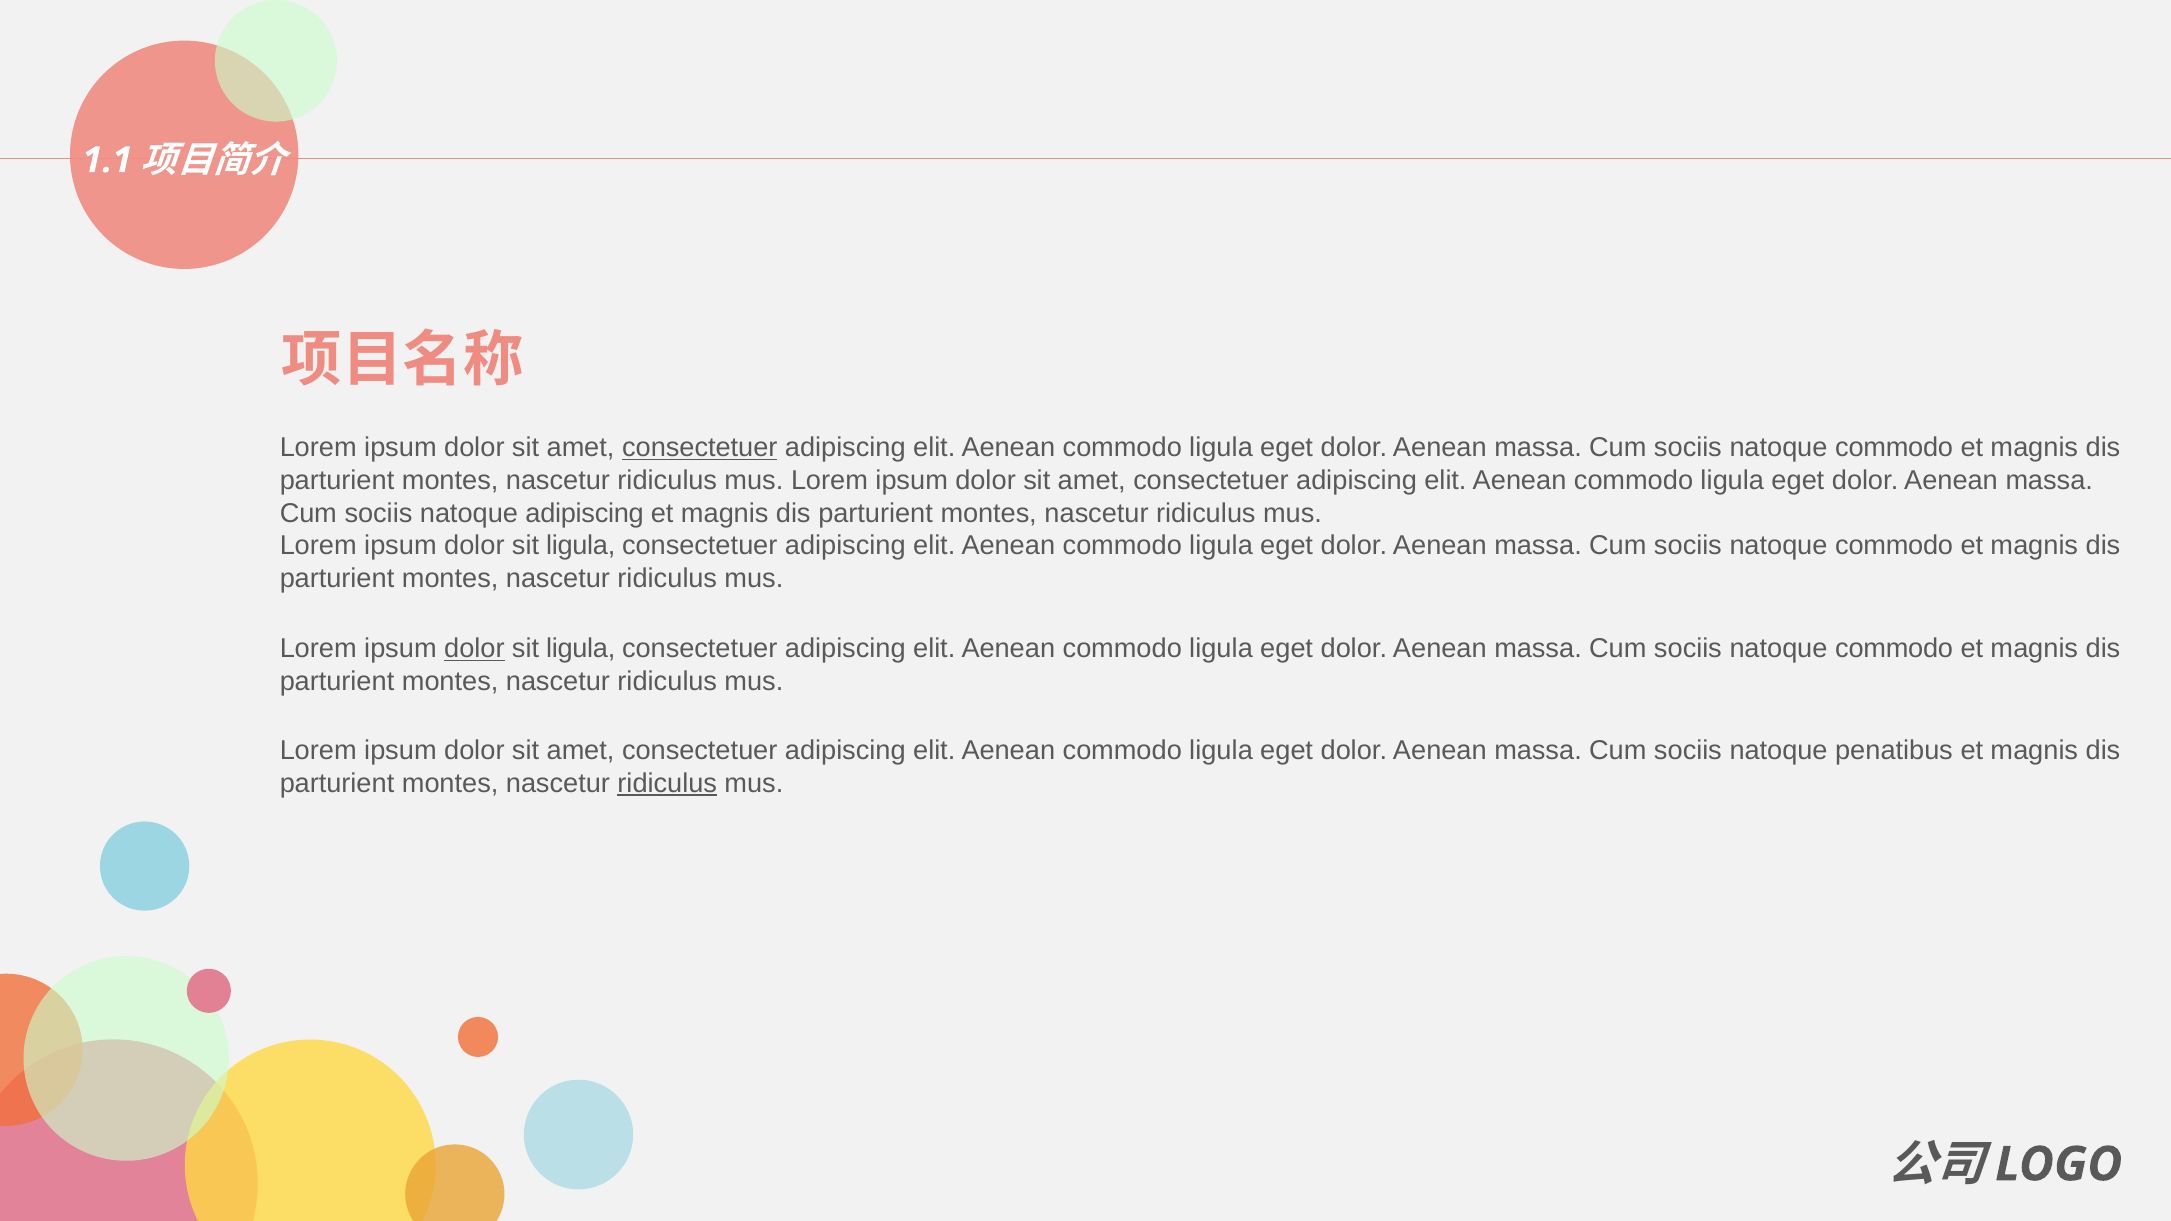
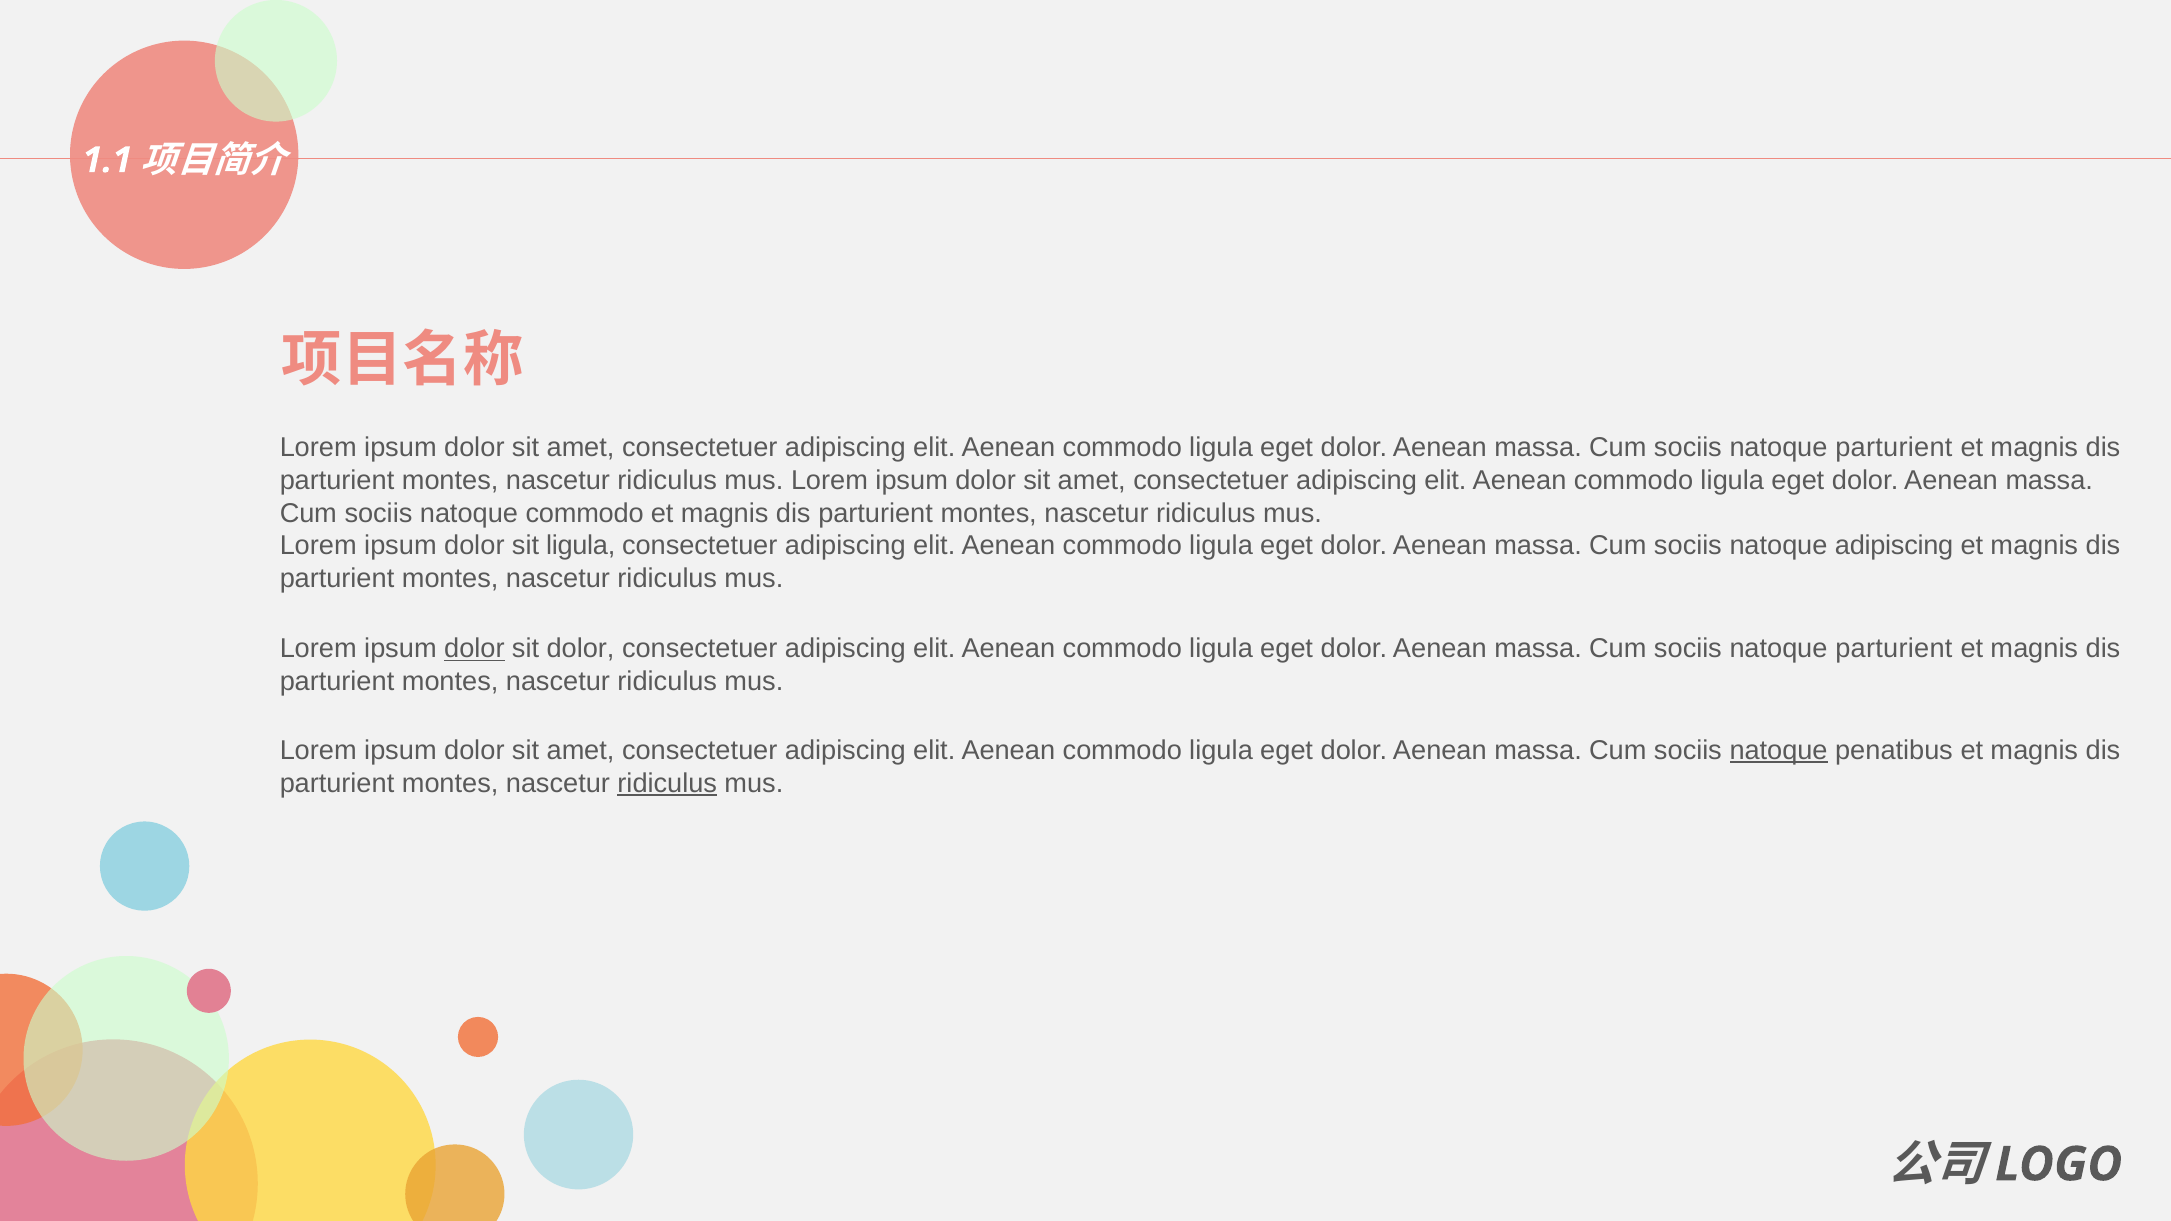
consectetuer at (700, 448) underline: present -> none
commodo at (1894, 448): commodo -> parturient
natoque adipiscing: adipiscing -> commodo
commodo at (1894, 546): commodo -> adipiscing
ligula at (581, 649): ligula -> dolor
commodo at (1894, 649): commodo -> parturient
natoque at (1779, 751) underline: none -> present
